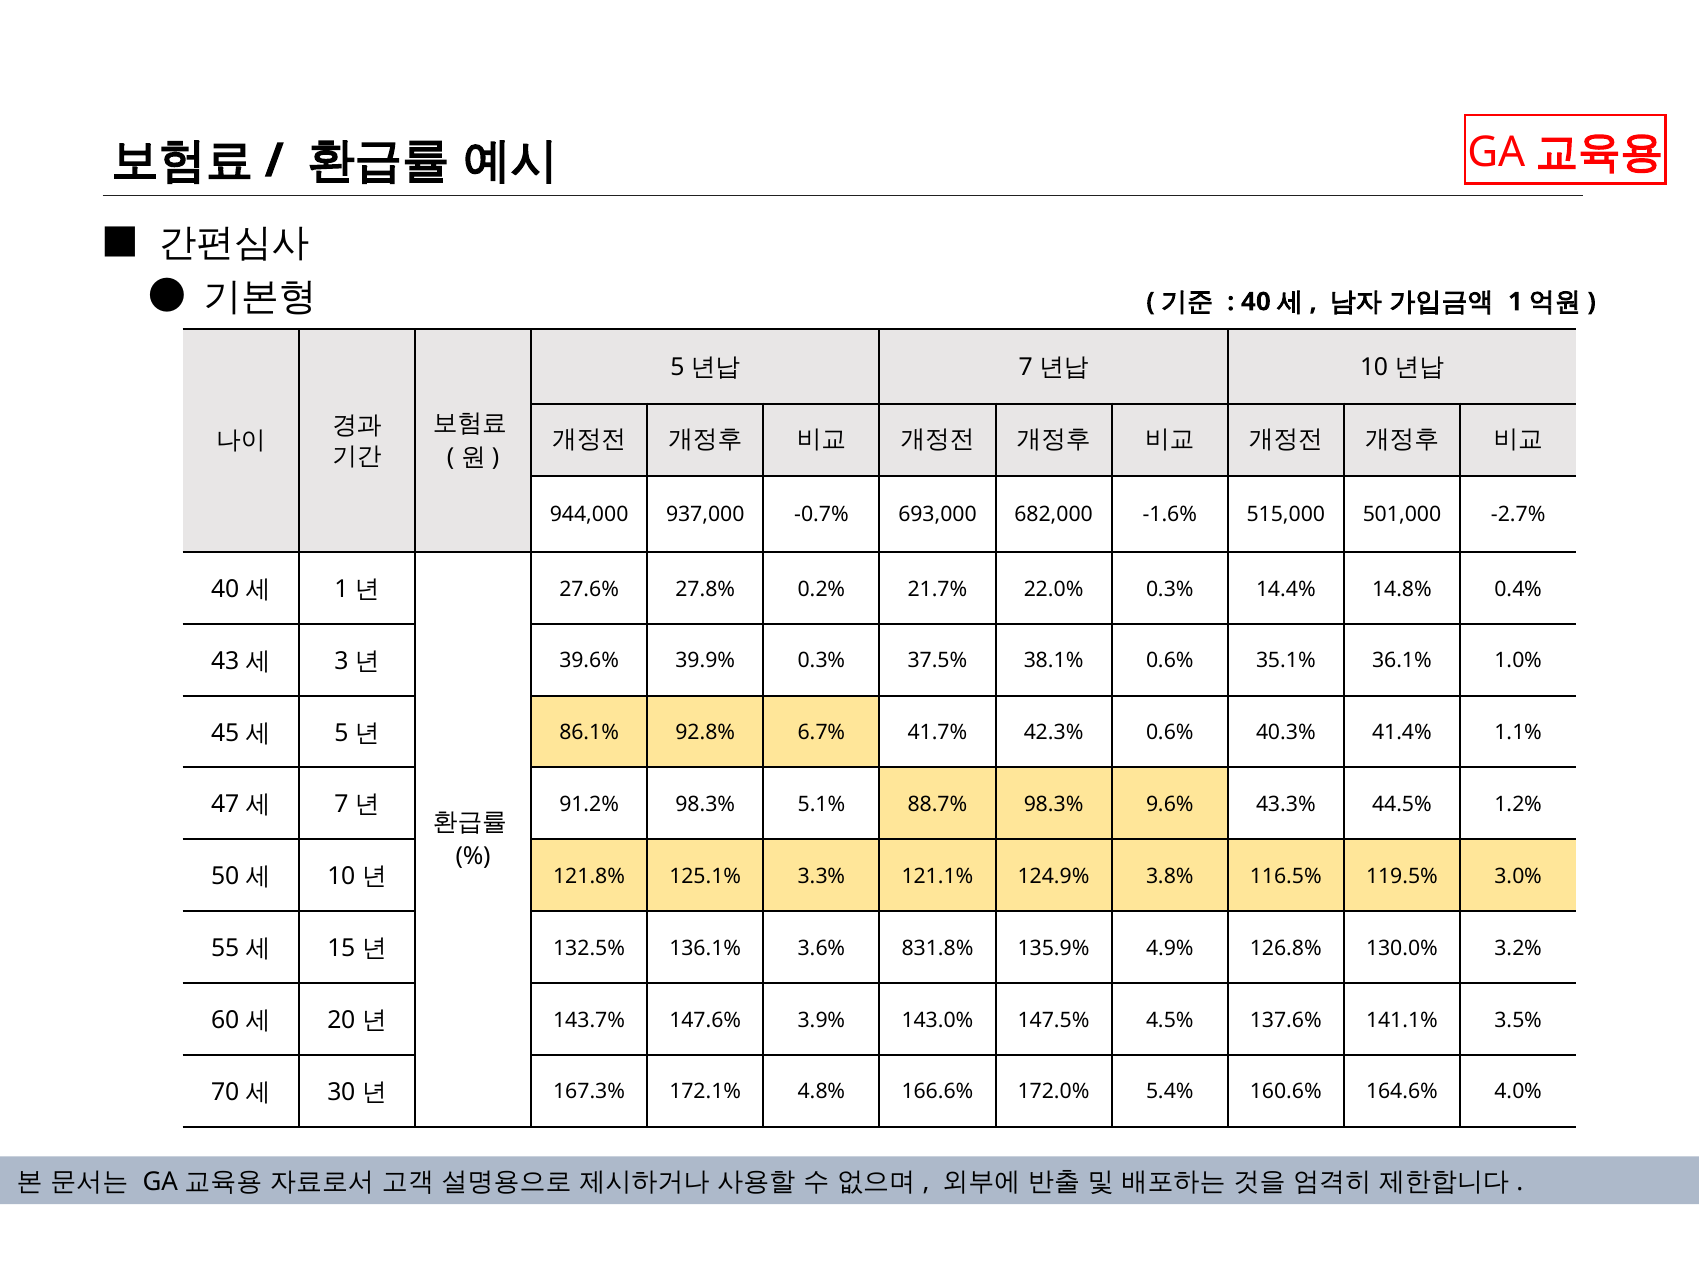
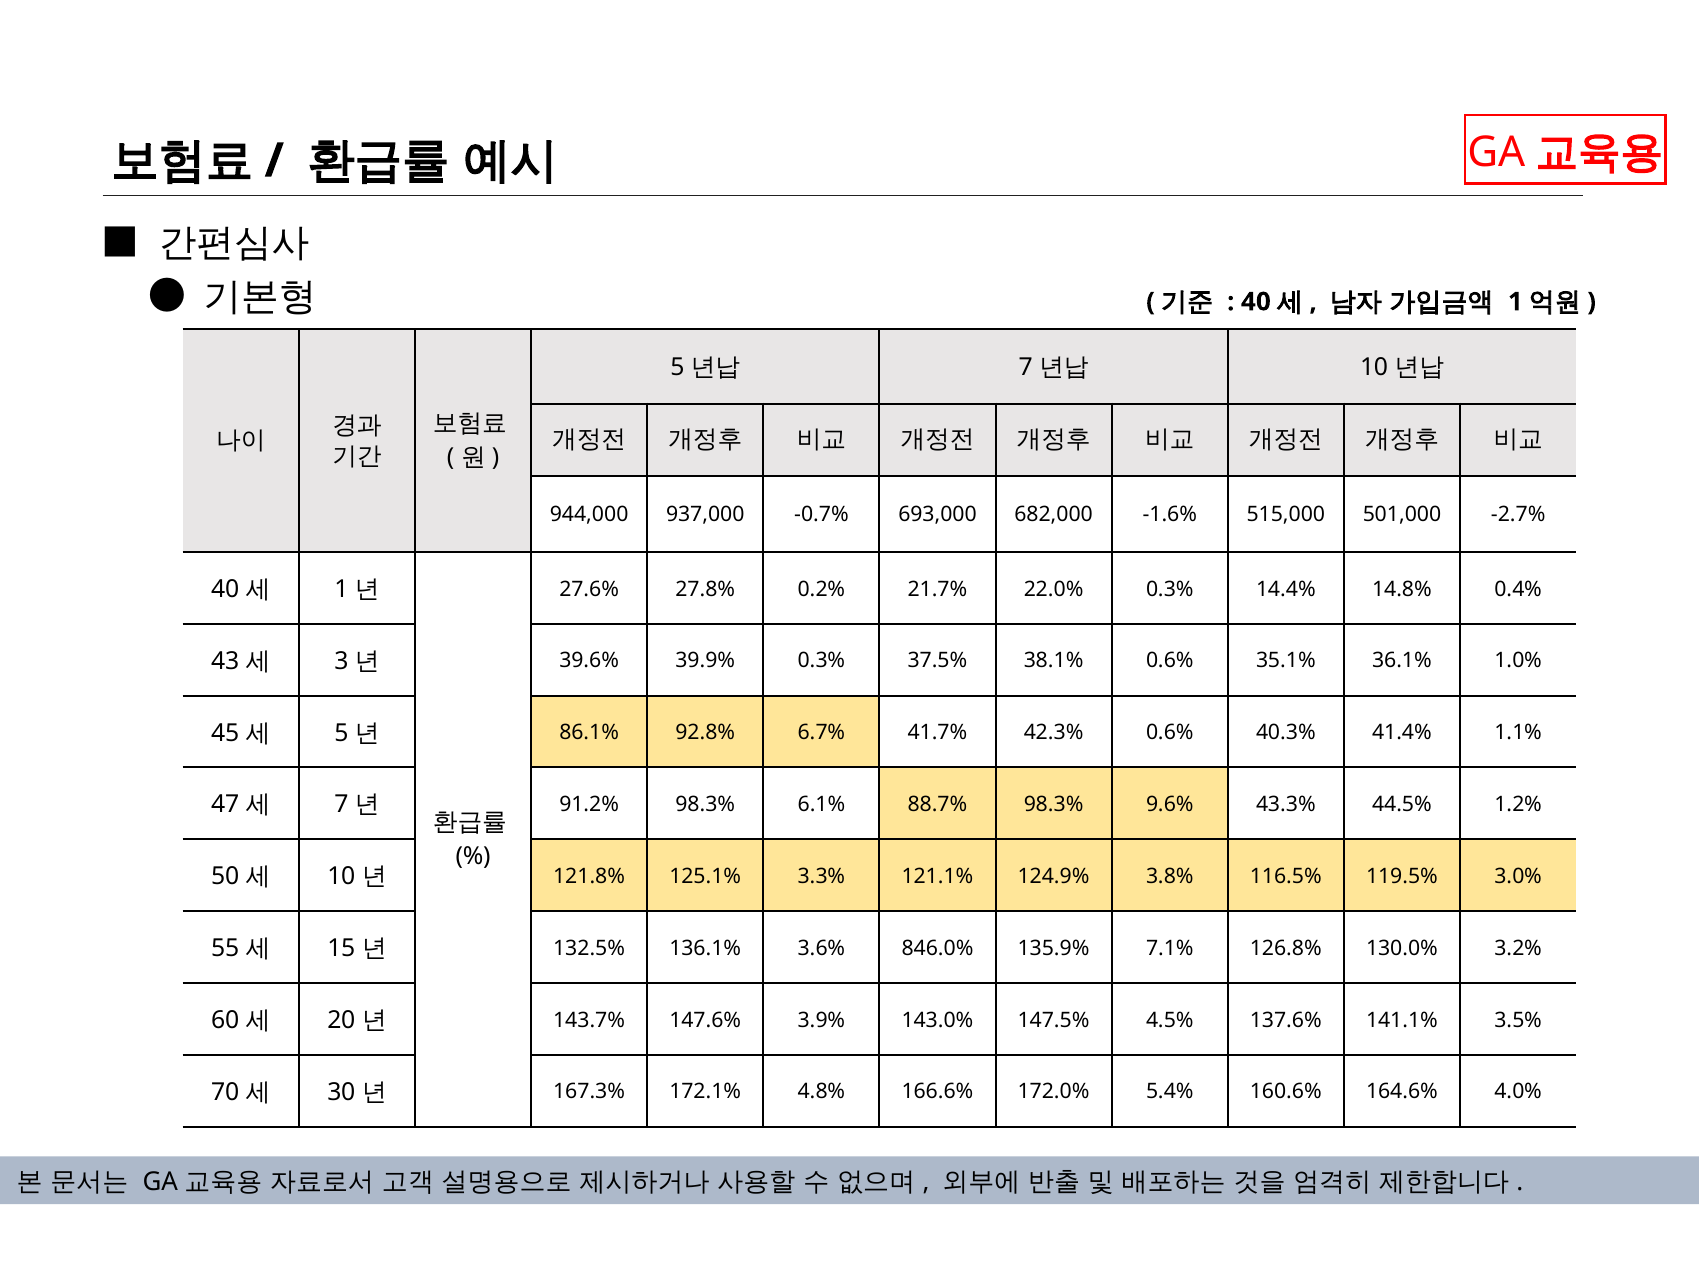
5.1%: 5.1% -> 6.1%
831.8%: 831.8% -> 846.0%
4.9%: 4.9% -> 7.1%
